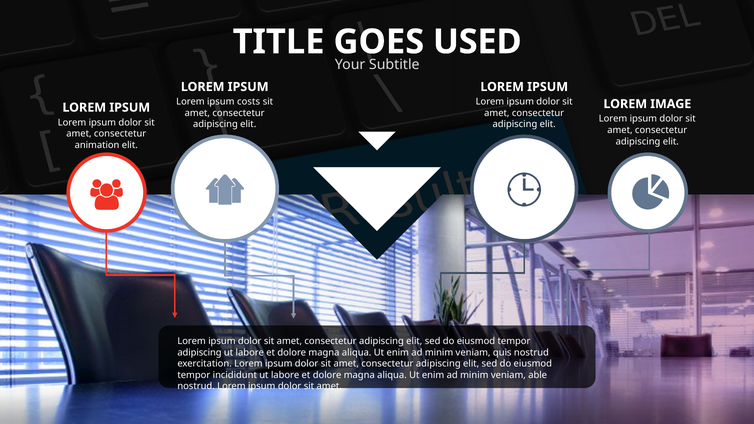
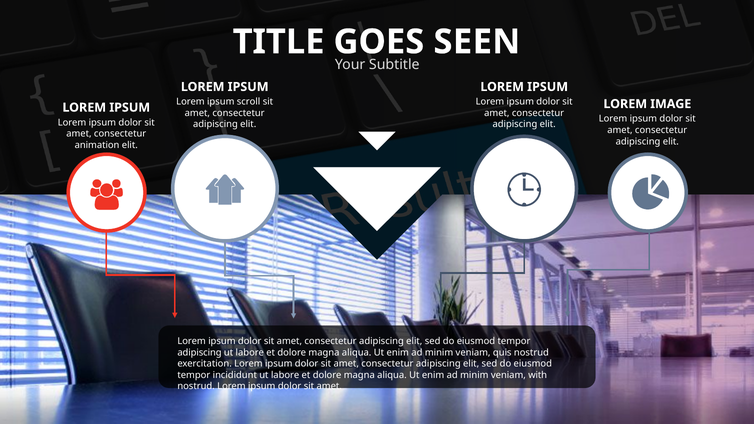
USED: USED -> SEEN
costs: costs -> scroll
able: able -> with
